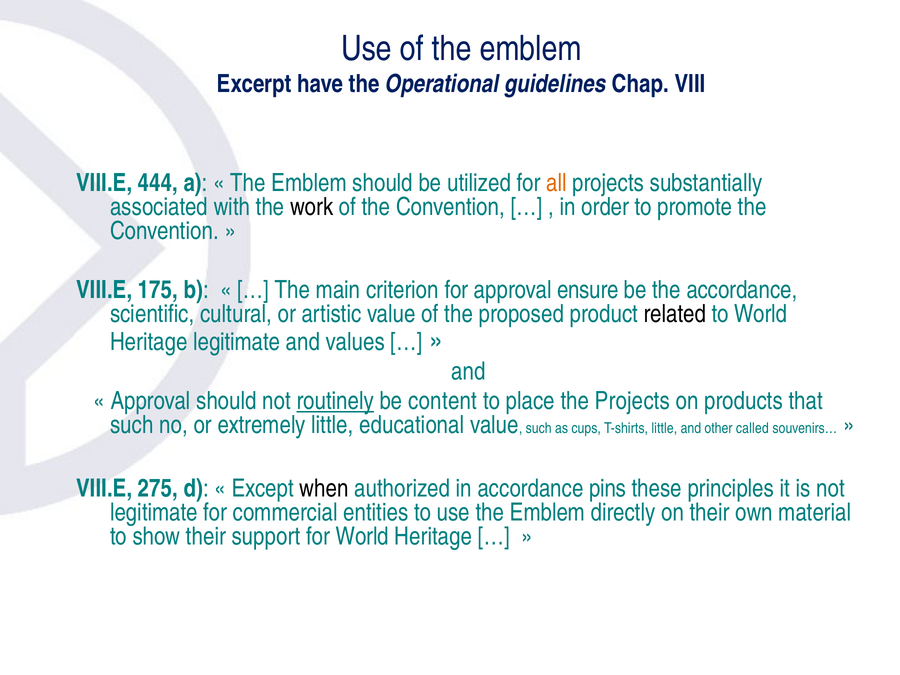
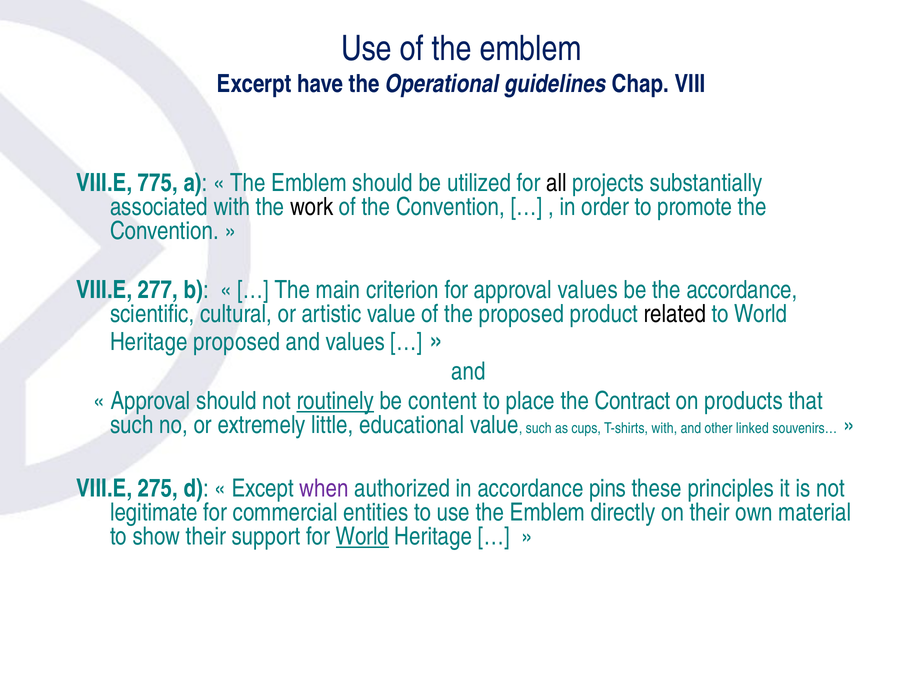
444: 444 -> 775
all colour: orange -> black
175: 175 -> 277
approval ensure: ensure -> values
Heritage legitimate: legitimate -> proposed
the Projects: Projects -> Contract
T-shirts little: little -> with
called: called -> linked
when colour: black -> purple
World at (362, 537) underline: none -> present
